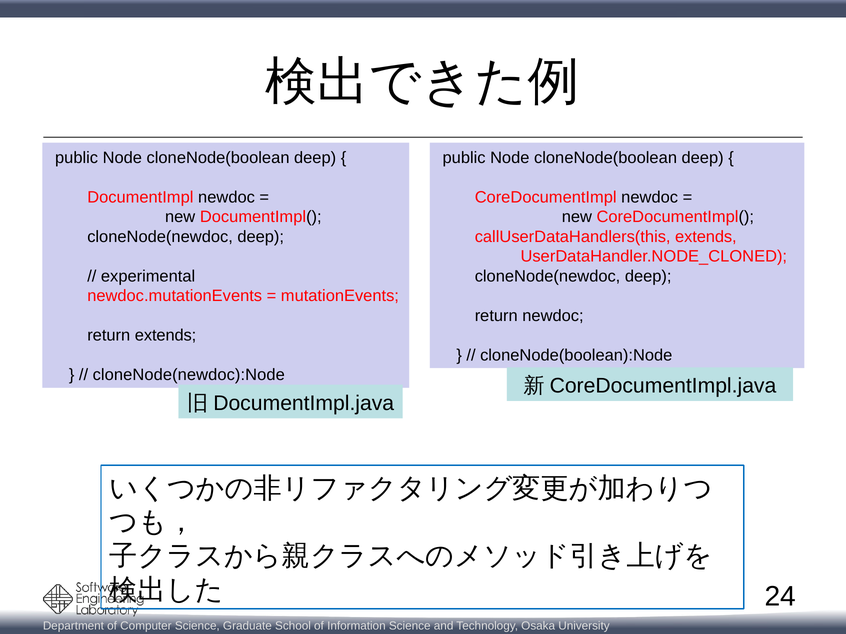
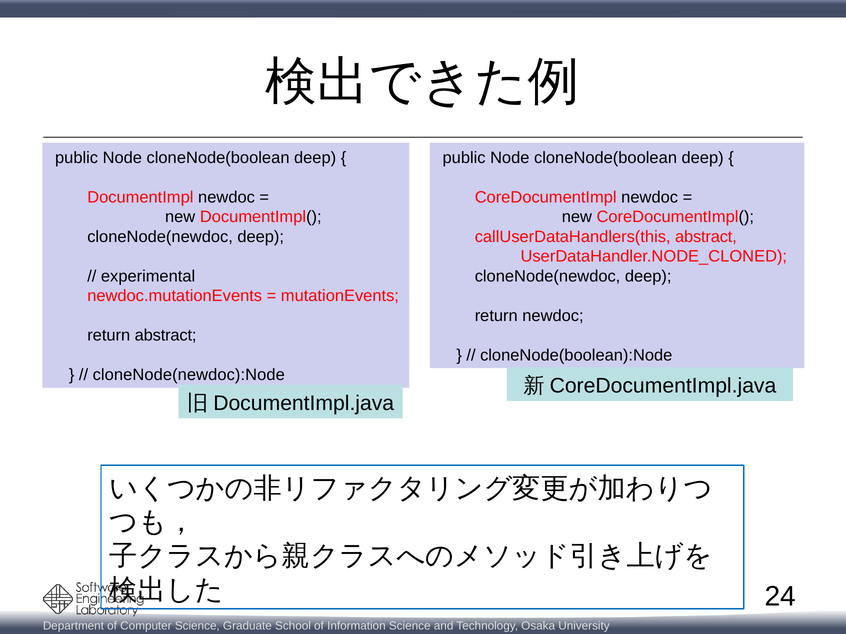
callUserDataHandlers(this extends: extends -> abstract
return extends: extends -> abstract
